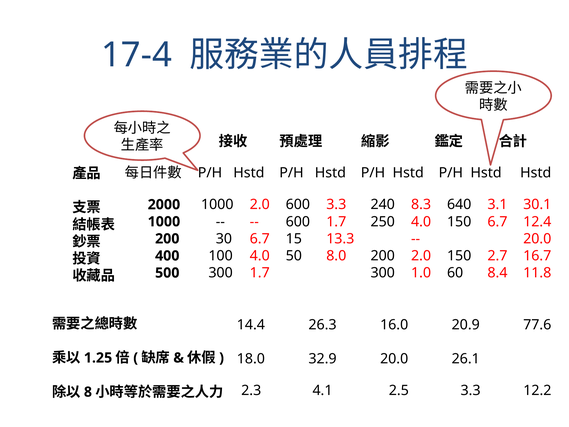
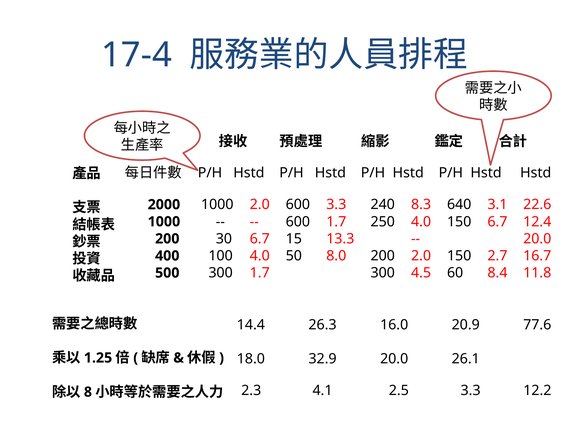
30.1: 30.1 -> 22.6
1.0: 1.0 -> 4.5
